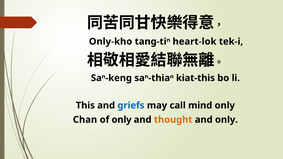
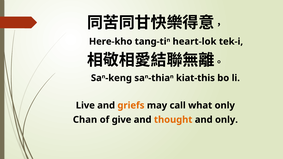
Only-kho: Only-kho -> Here-kho
This: This -> Live
griefs colour: blue -> orange
mind: mind -> what
of only: only -> give
